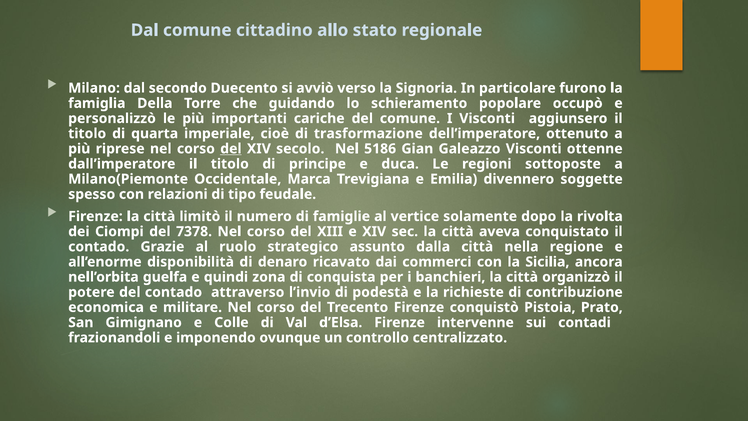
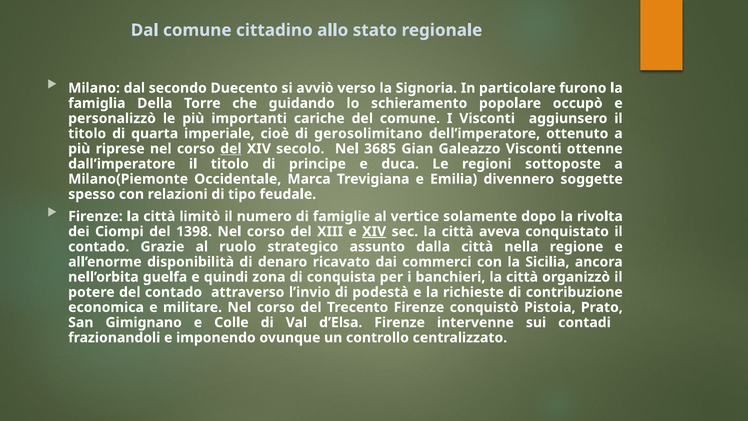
trasformazione: trasformazione -> gerosolimitano
5186: 5186 -> 3685
7378: 7378 -> 1398
XIV at (374, 231) underline: none -> present
